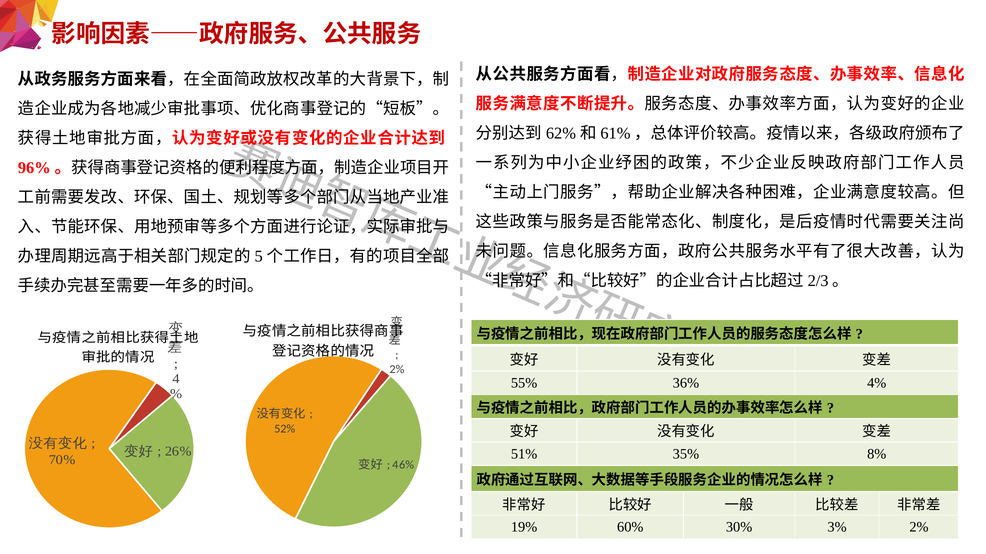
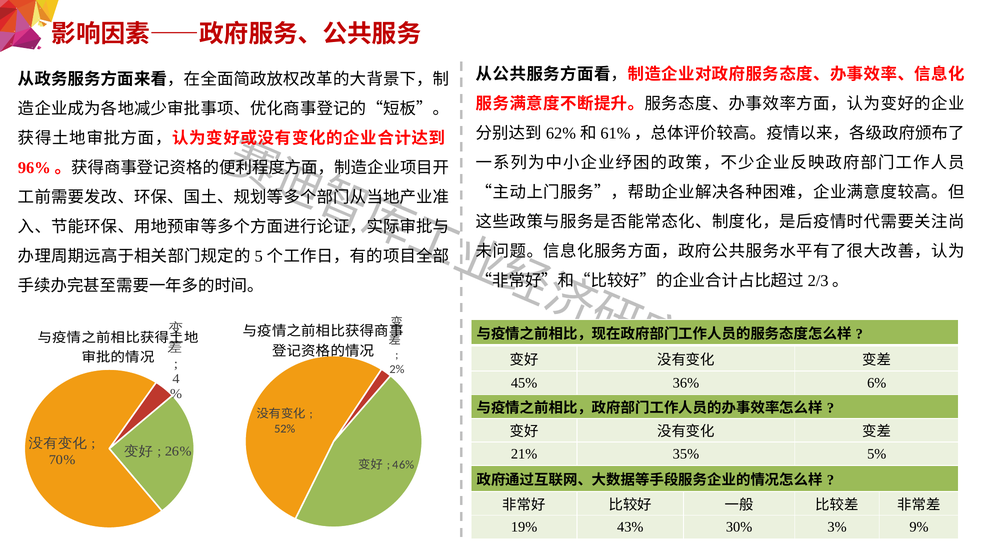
55%: 55% -> 45%
4%: 4% -> 6%
51%: 51% -> 21%
8%: 8% -> 5%
60%: 60% -> 43%
3% 2%: 2% -> 9%
